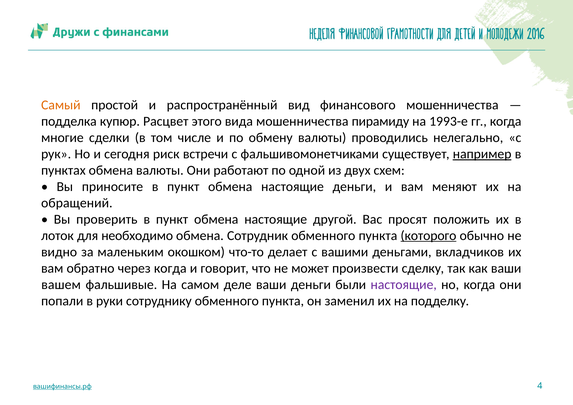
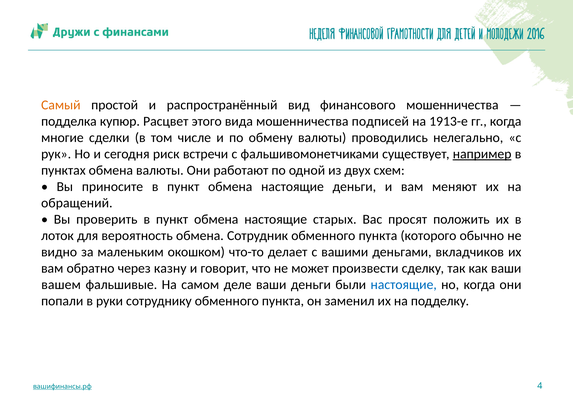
пирамиду: пирамиду -> подписей
1993-е: 1993-е -> 1913-е
другой: другой -> старых
необходимо: необходимо -> вероятность
которого underline: present -> none
через когда: когда -> казну
настоящие at (404, 285) colour: purple -> blue
